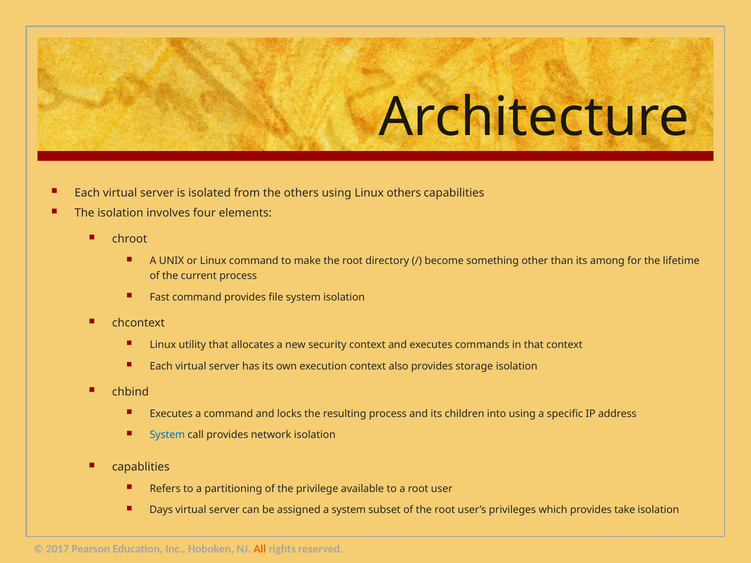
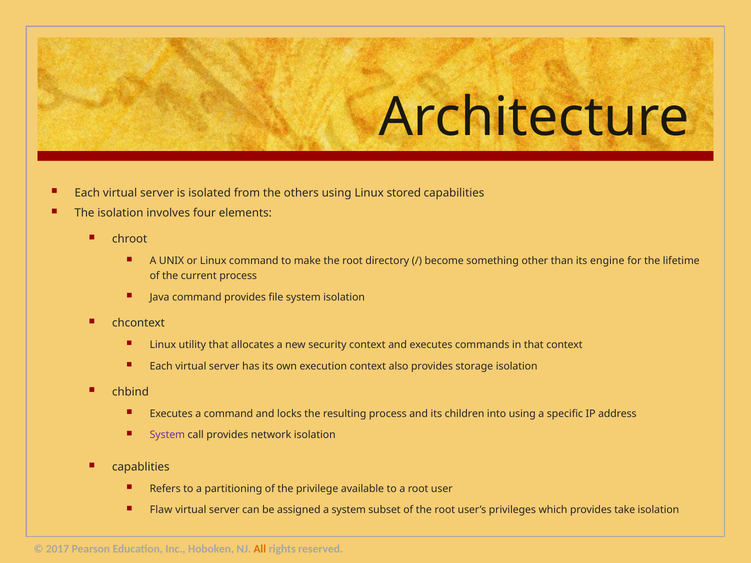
Linux others: others -> stored
among: among -> engine
Fast: Fast -> Java
System at (167, 435) colour: blue -> purple
Days: Days -> Flaw
